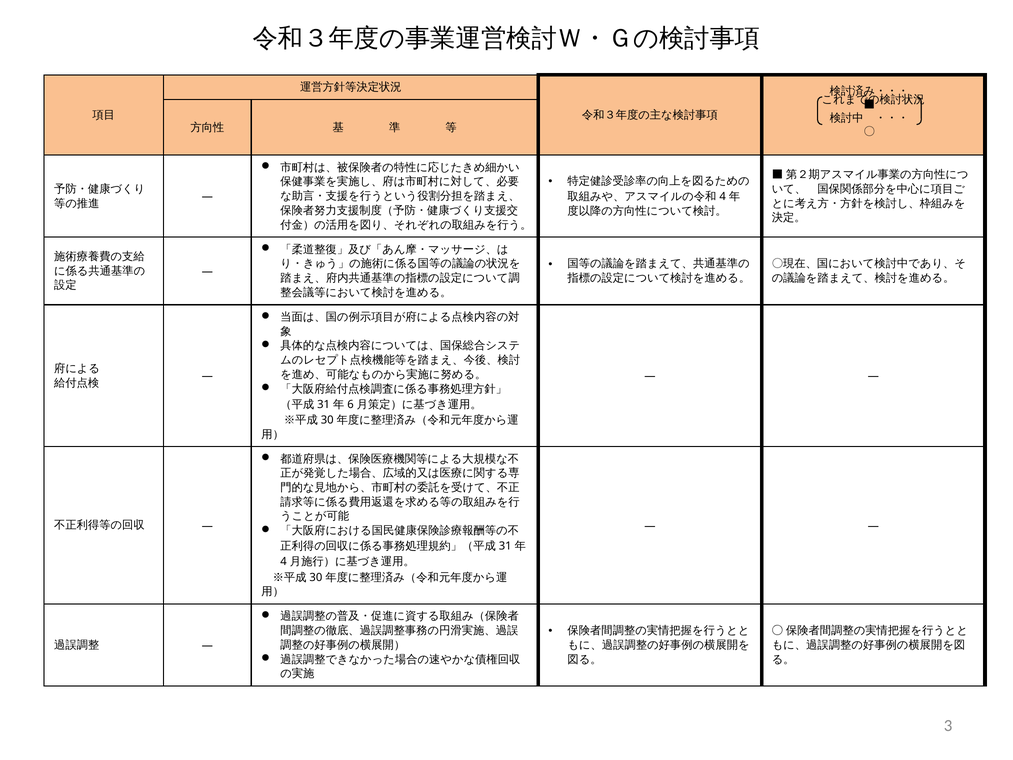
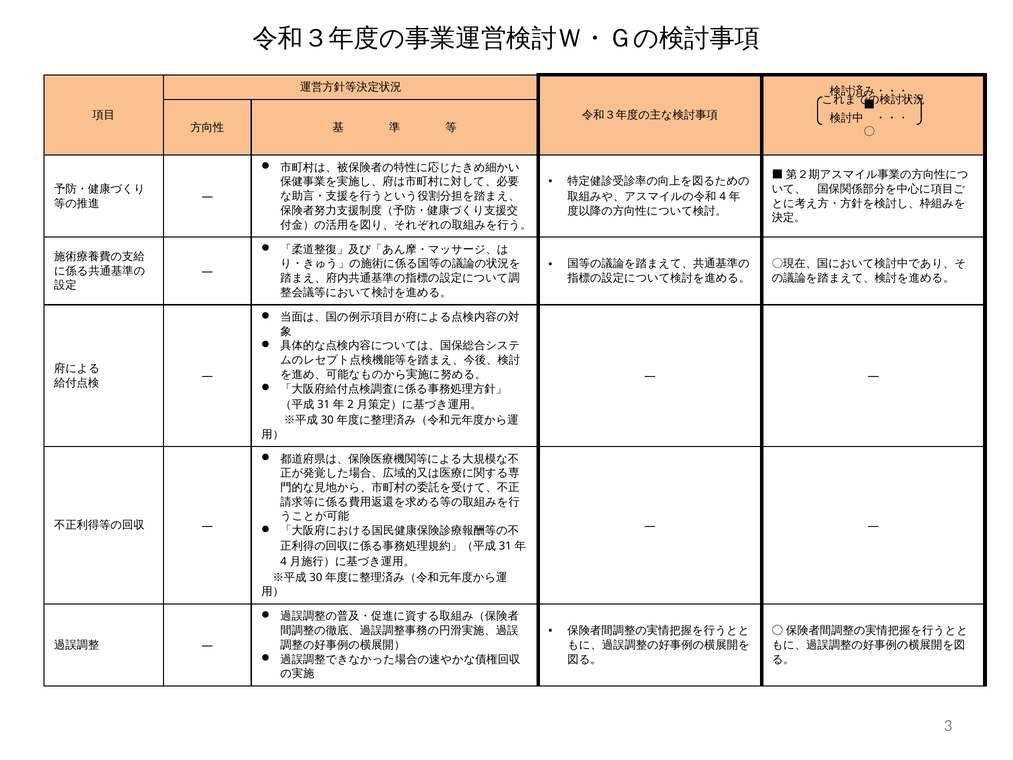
6: 6 -> 2
